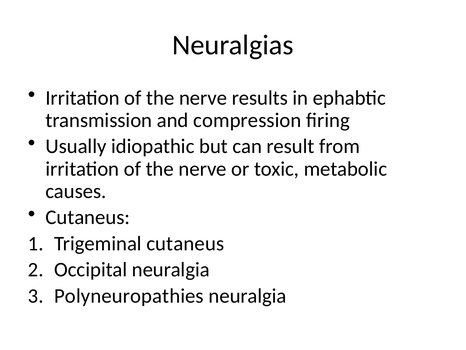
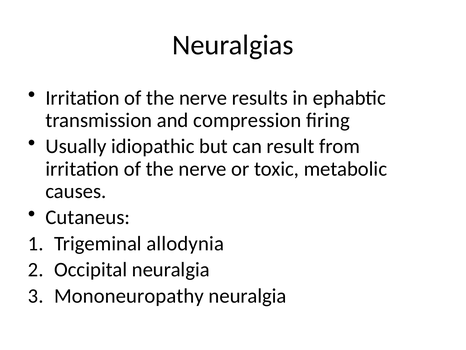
Trigeminal cutaneus: cutaneus -> allodynia
Polyneuropathies: Polyneuropathies -> Mononeuropathy
